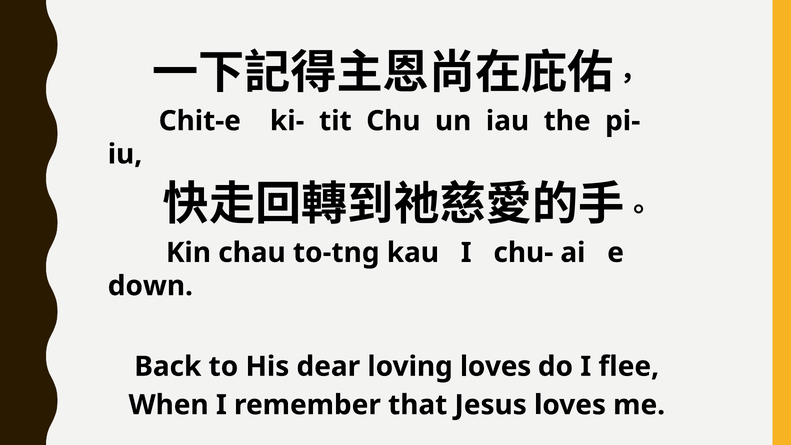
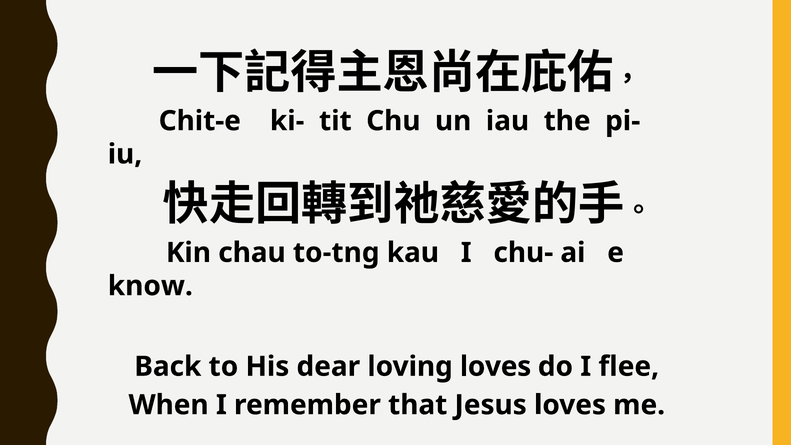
down: down -> know
